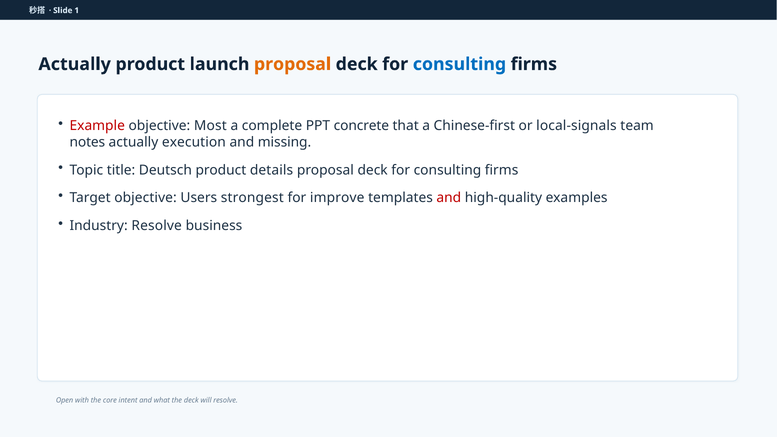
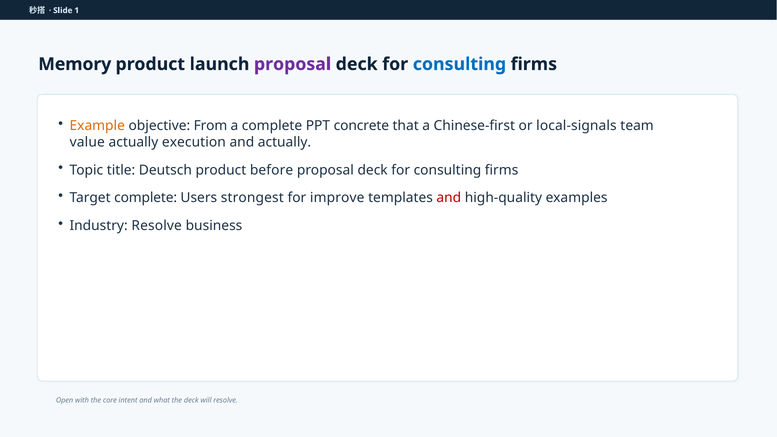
Actually at (75, 64): Actually -> Memory
proposal at (293, 64) colour: orange -> purple
Example colour: red -> orange
Most: Most -> From
notes: notes -> value
and missing: missing -> actually
details: details -> before
Target objective: objective -> complete
